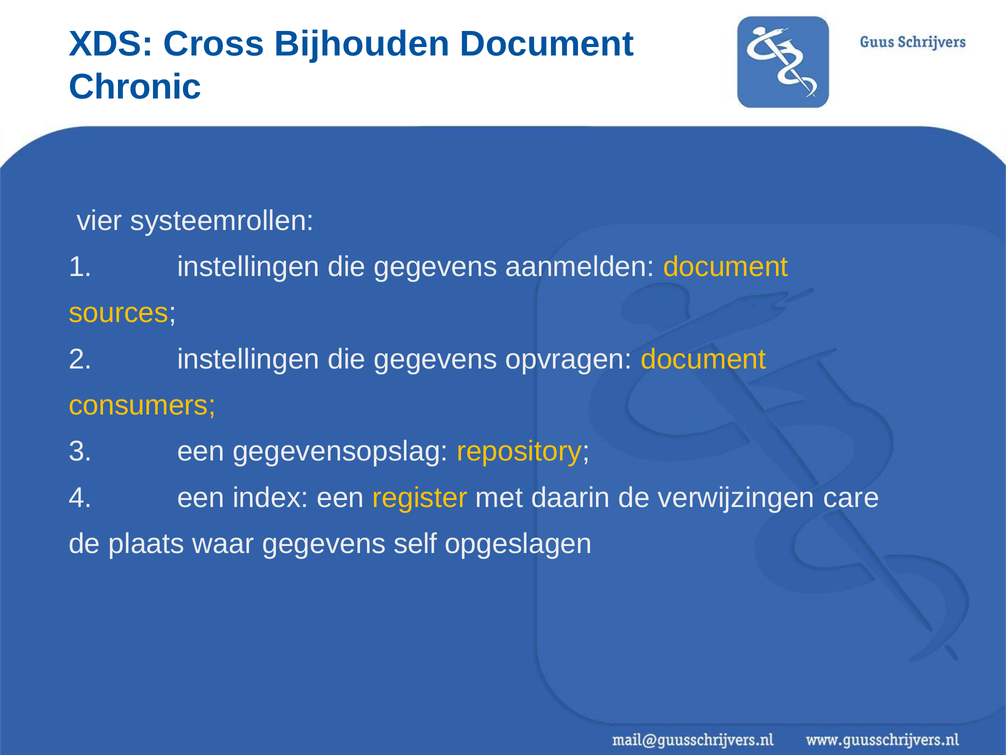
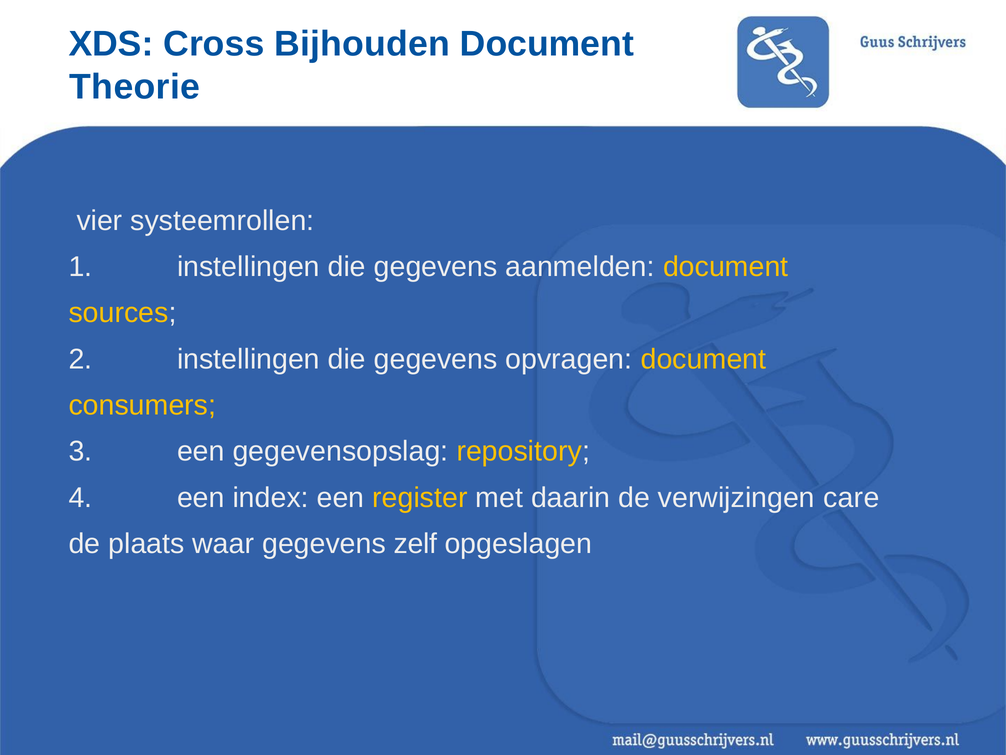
Chronic: Chronic -> Theorie
self: self -> zelf
